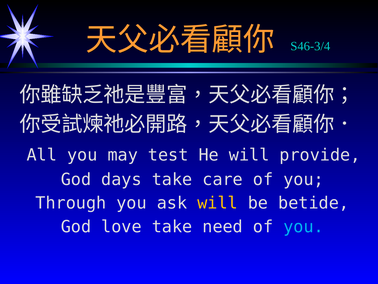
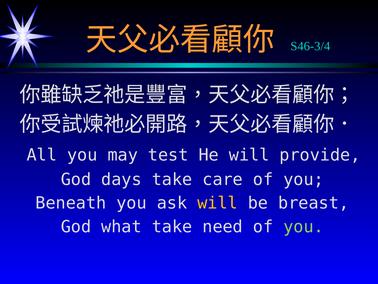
Through: Through -> Beneath
betide: betide -> breast
love: love -> what
you at (304, 226) colour: light blue -> light green
